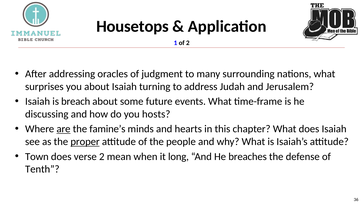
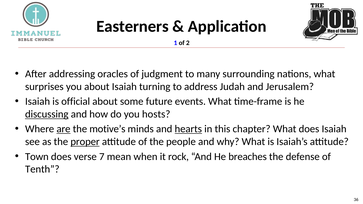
Housetops: Housetops -> Easterners
breach: breach -> official
discussing underline: none -> present
famine’s: famine’s -> motive’s
hearts underline: none -> present
verse 2: 2 -> 7
long: long -> rock
